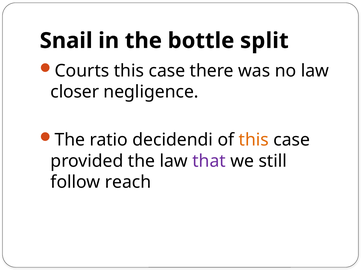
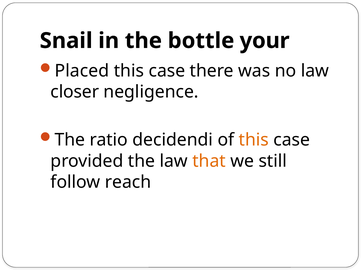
split: split -> your
Courts: Courts -> Placed
that colour: purple -> orange
